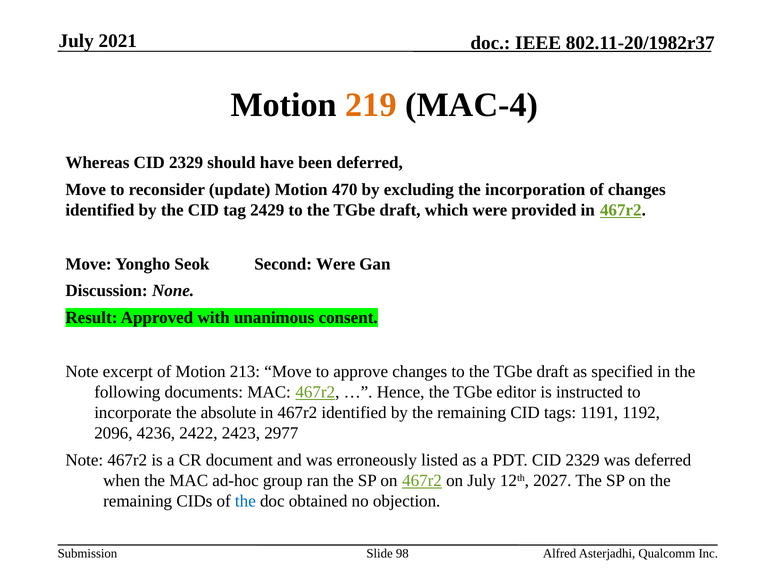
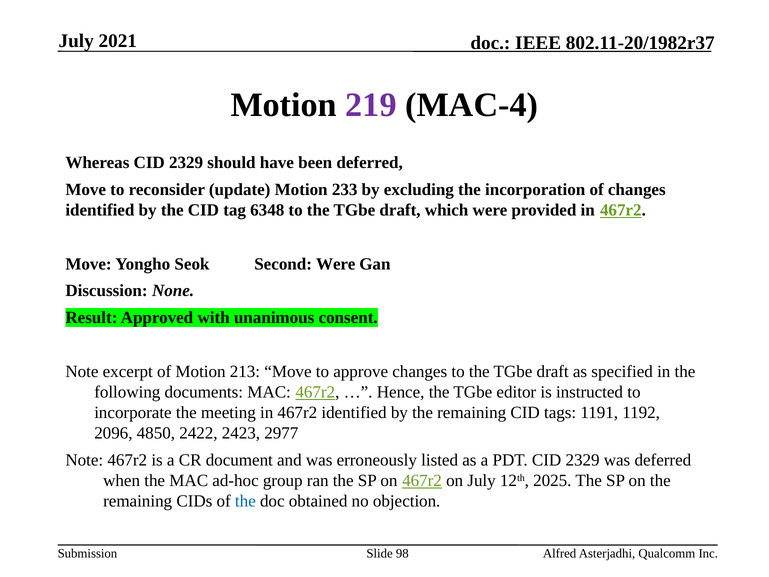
219 colour: orange -> purple
470: 470 -> 233
2429: 2429 -> 6348
absolute: absolute -> meeting
4236: 4236 -> 4850
2027: 2027 -> 2025
